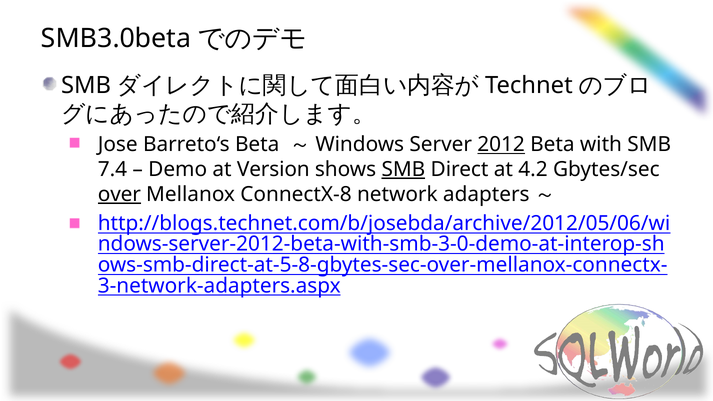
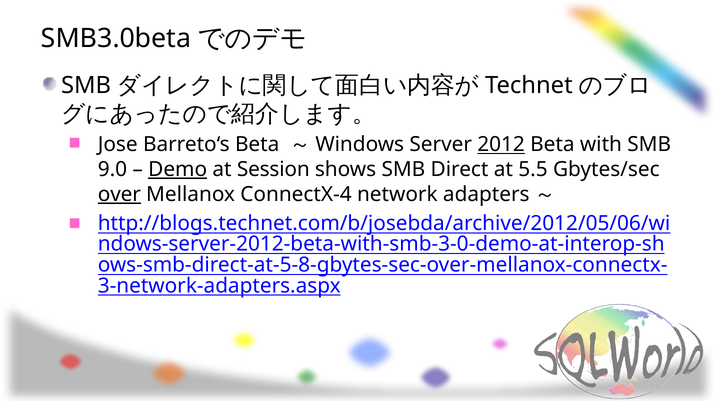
7.4: 7.4 -> 9.0
Demo underline: none -> present
Version: Version -> Session
SMB at (403, 169) underline: present -> none
4.2: 4.2 -> 5.5
ConnectX-8: ConnectX-8 -> ConnectX-4
